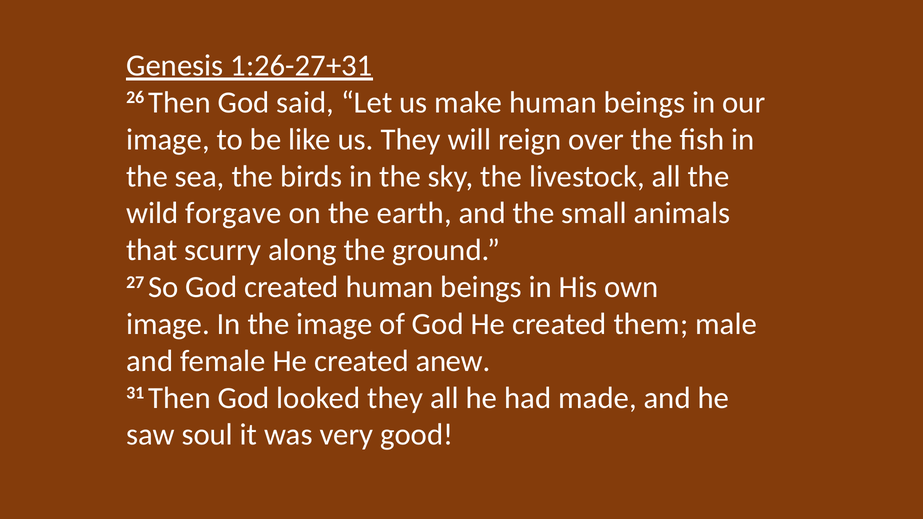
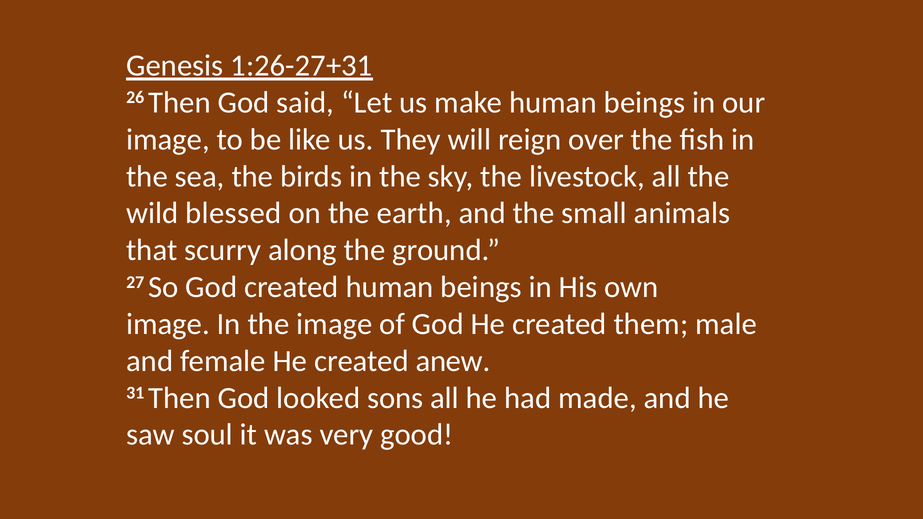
forgave: forgave -> blessed
looked they: they -> sons
